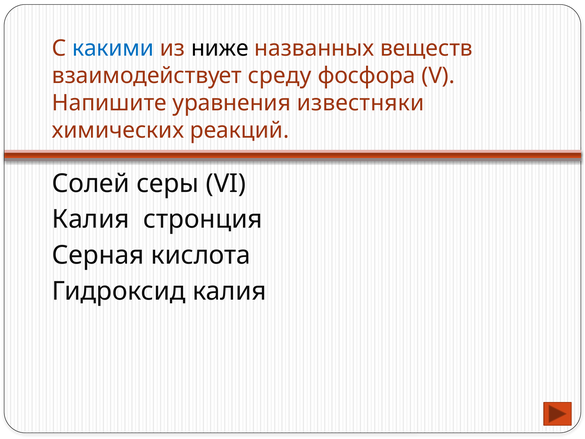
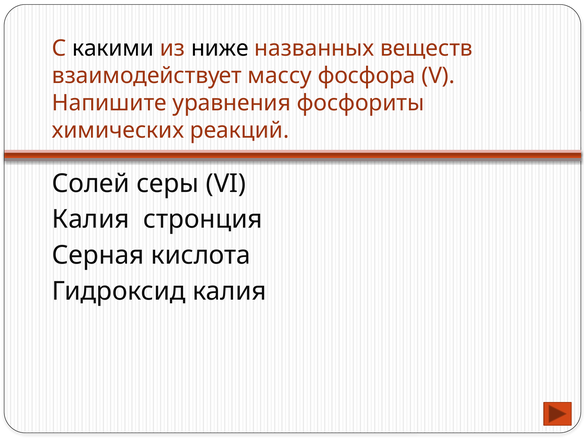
какими colour: blue -> black
среду: среду -> массу
известняки: известняки -> фосфориты
